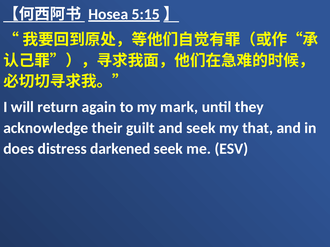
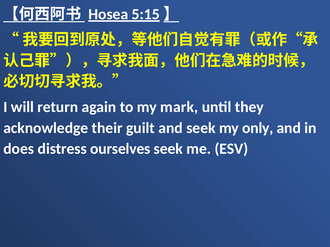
that: that -> only
darkened: darkened -> ourselves
